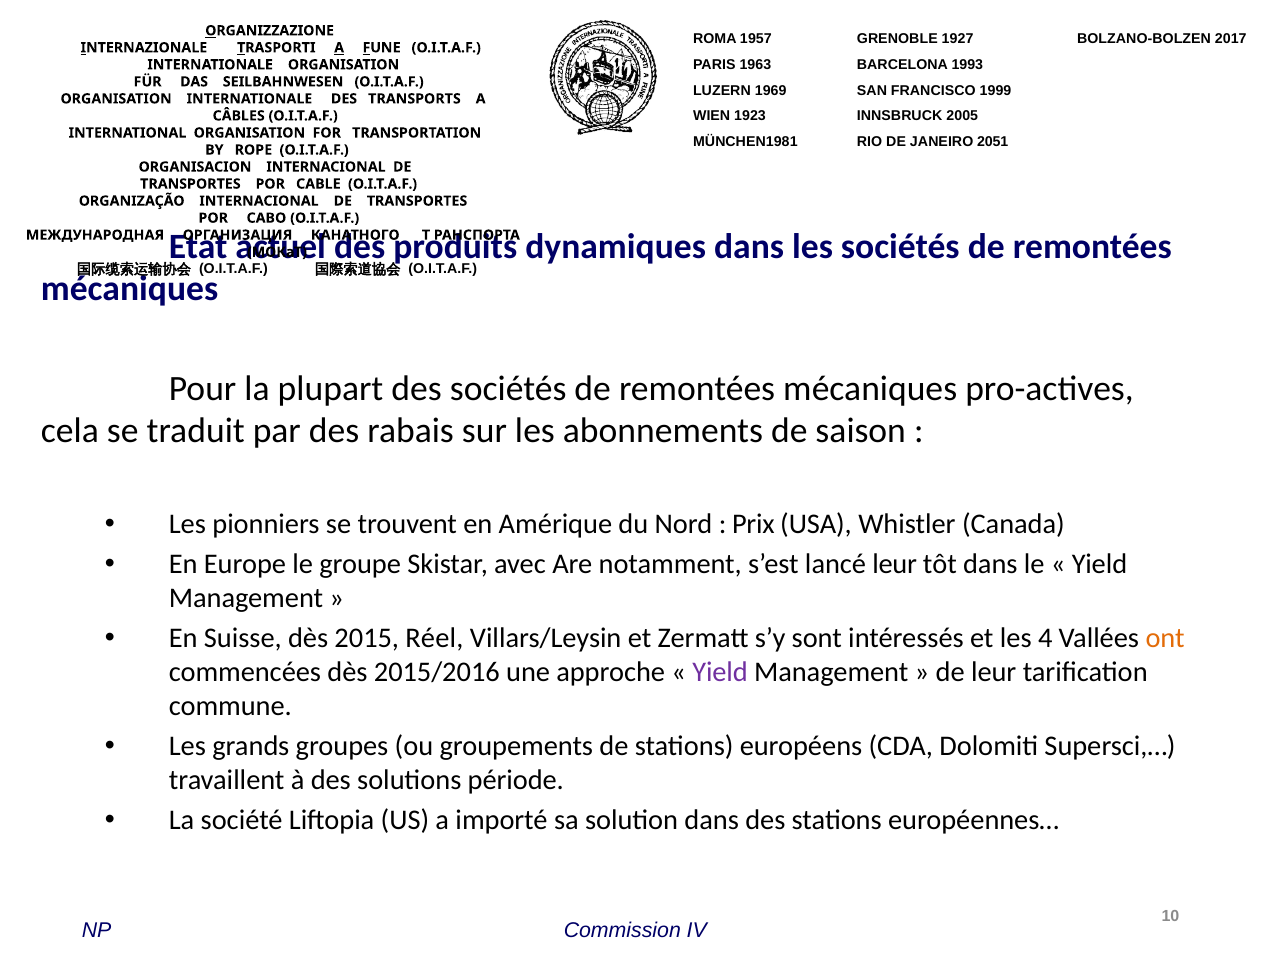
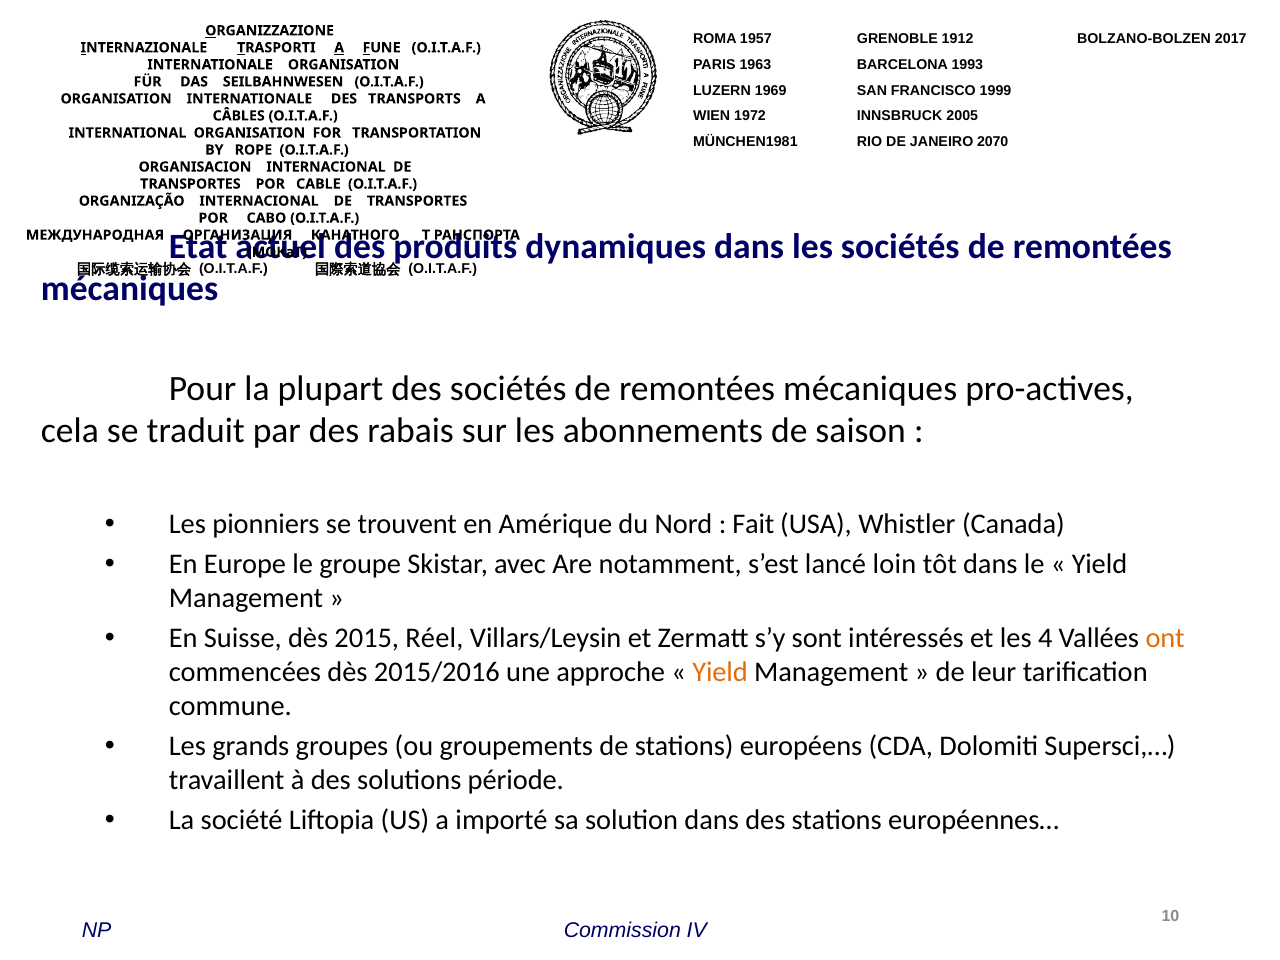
1927: 1927 -> 1912
1923: 1923 -> 1972
2051: 2051 -> 2070
Prix: Prix -> Fait
lancé leur: leur -> loin
Yield at (720, 672) colour: purple -> orange
